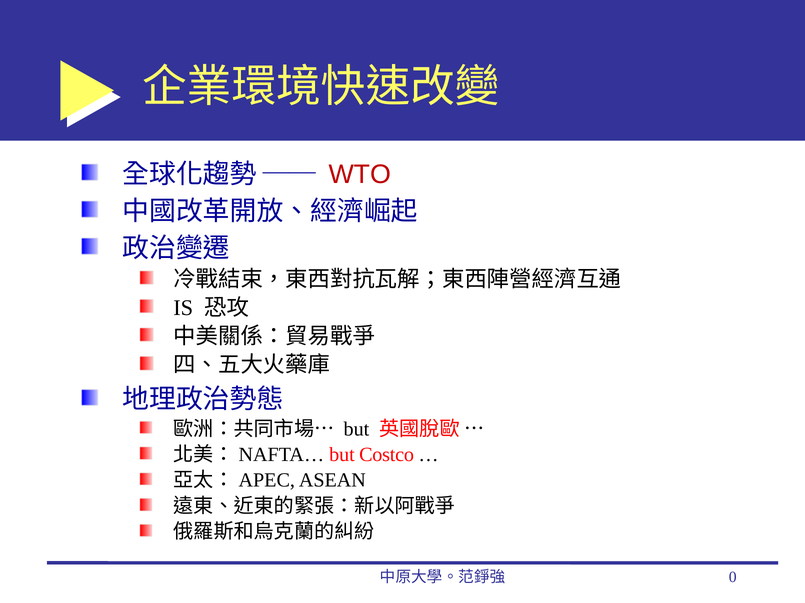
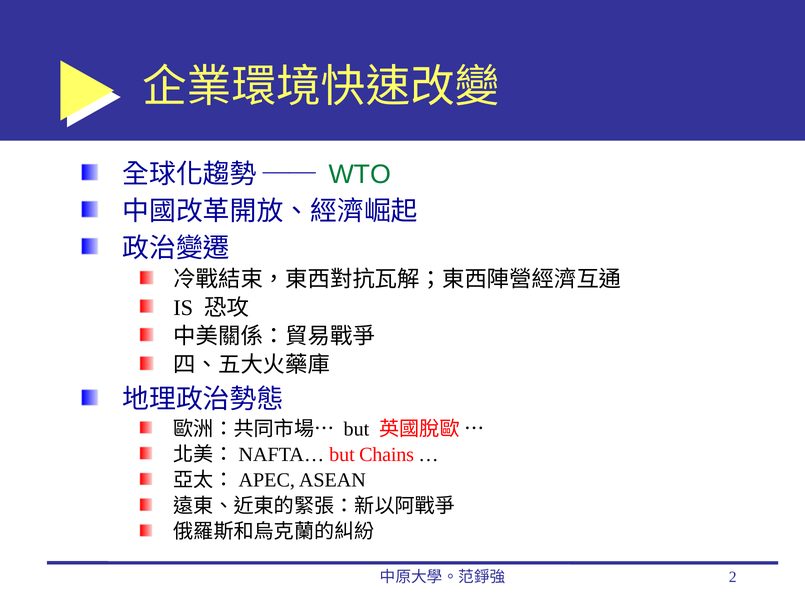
WTO colour: red -> green
Costco: Costco -> Chains
0: 0 -> 2
